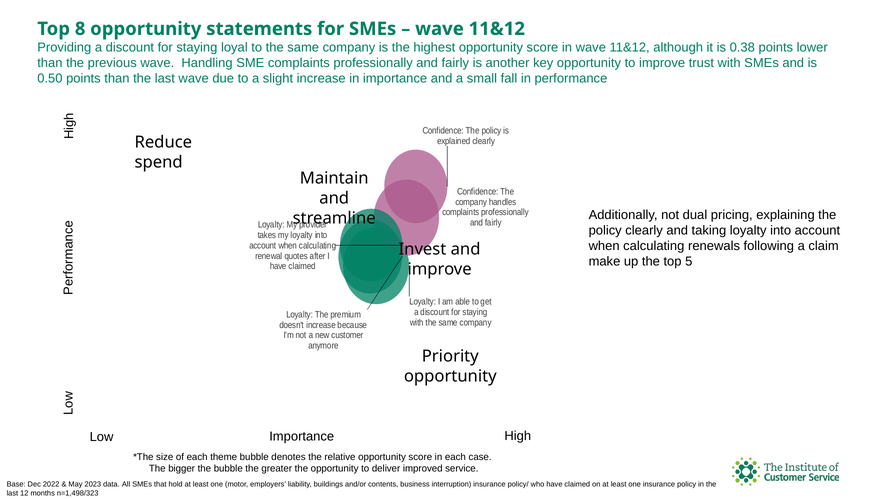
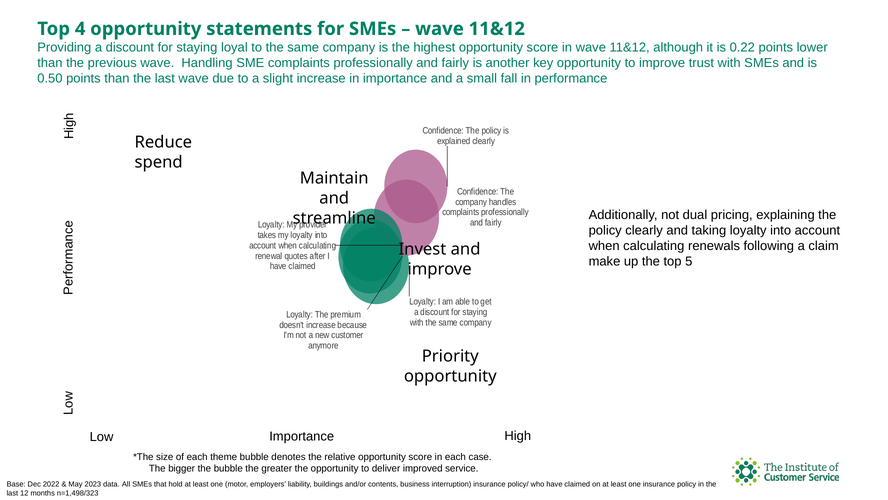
8: 8 -> 4
0.38: 0.38 -> 0.22
